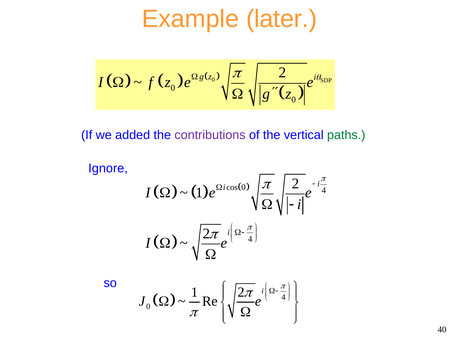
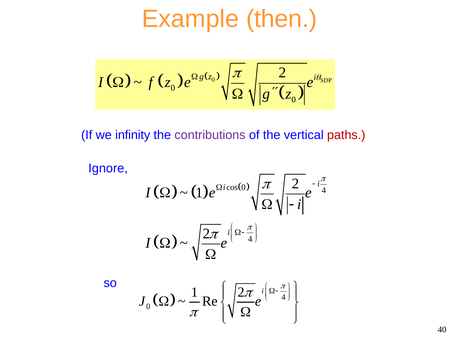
later: later -> then
added: added -> infinity
paths colour: green -> red
